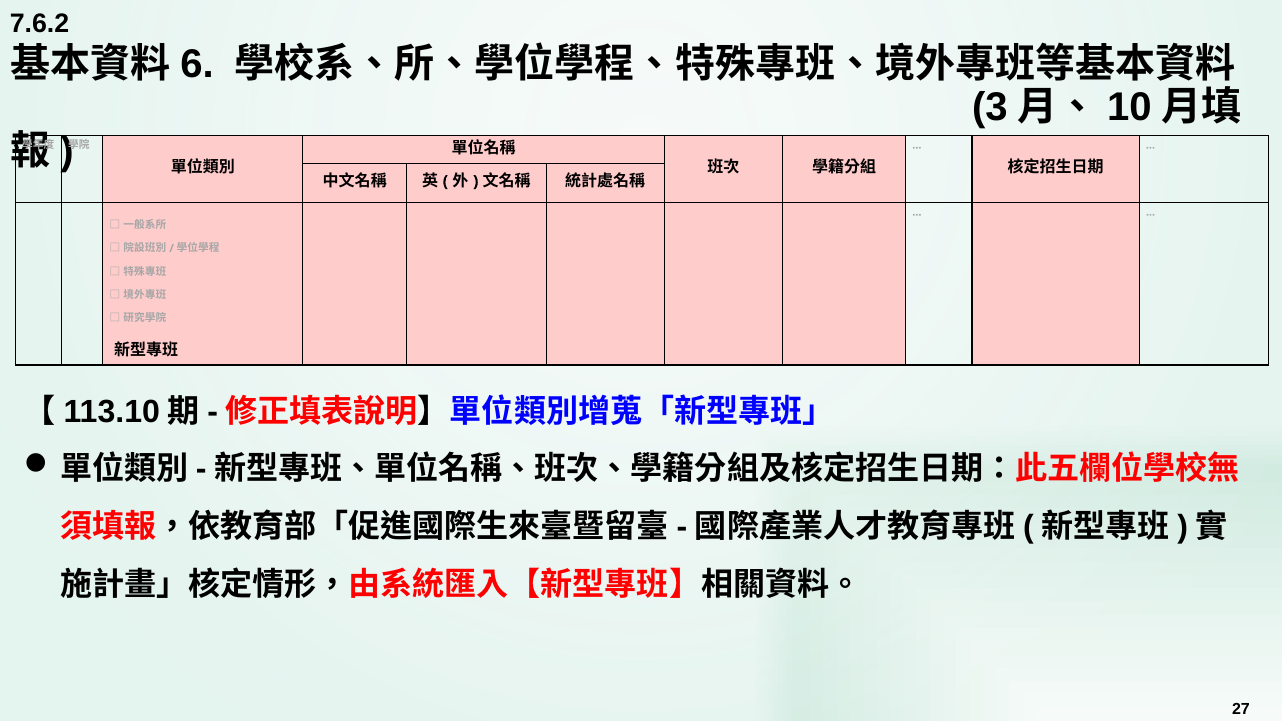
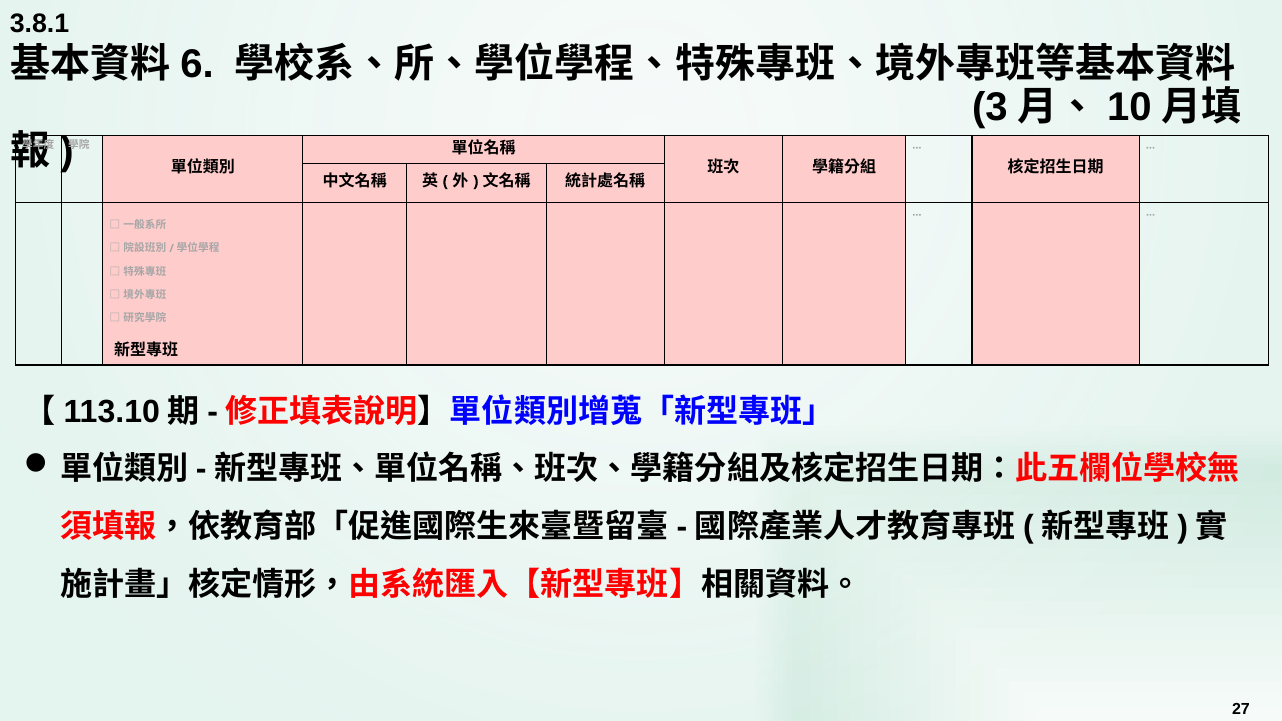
7.6.2: 7.6.2 -> 3.8.1
